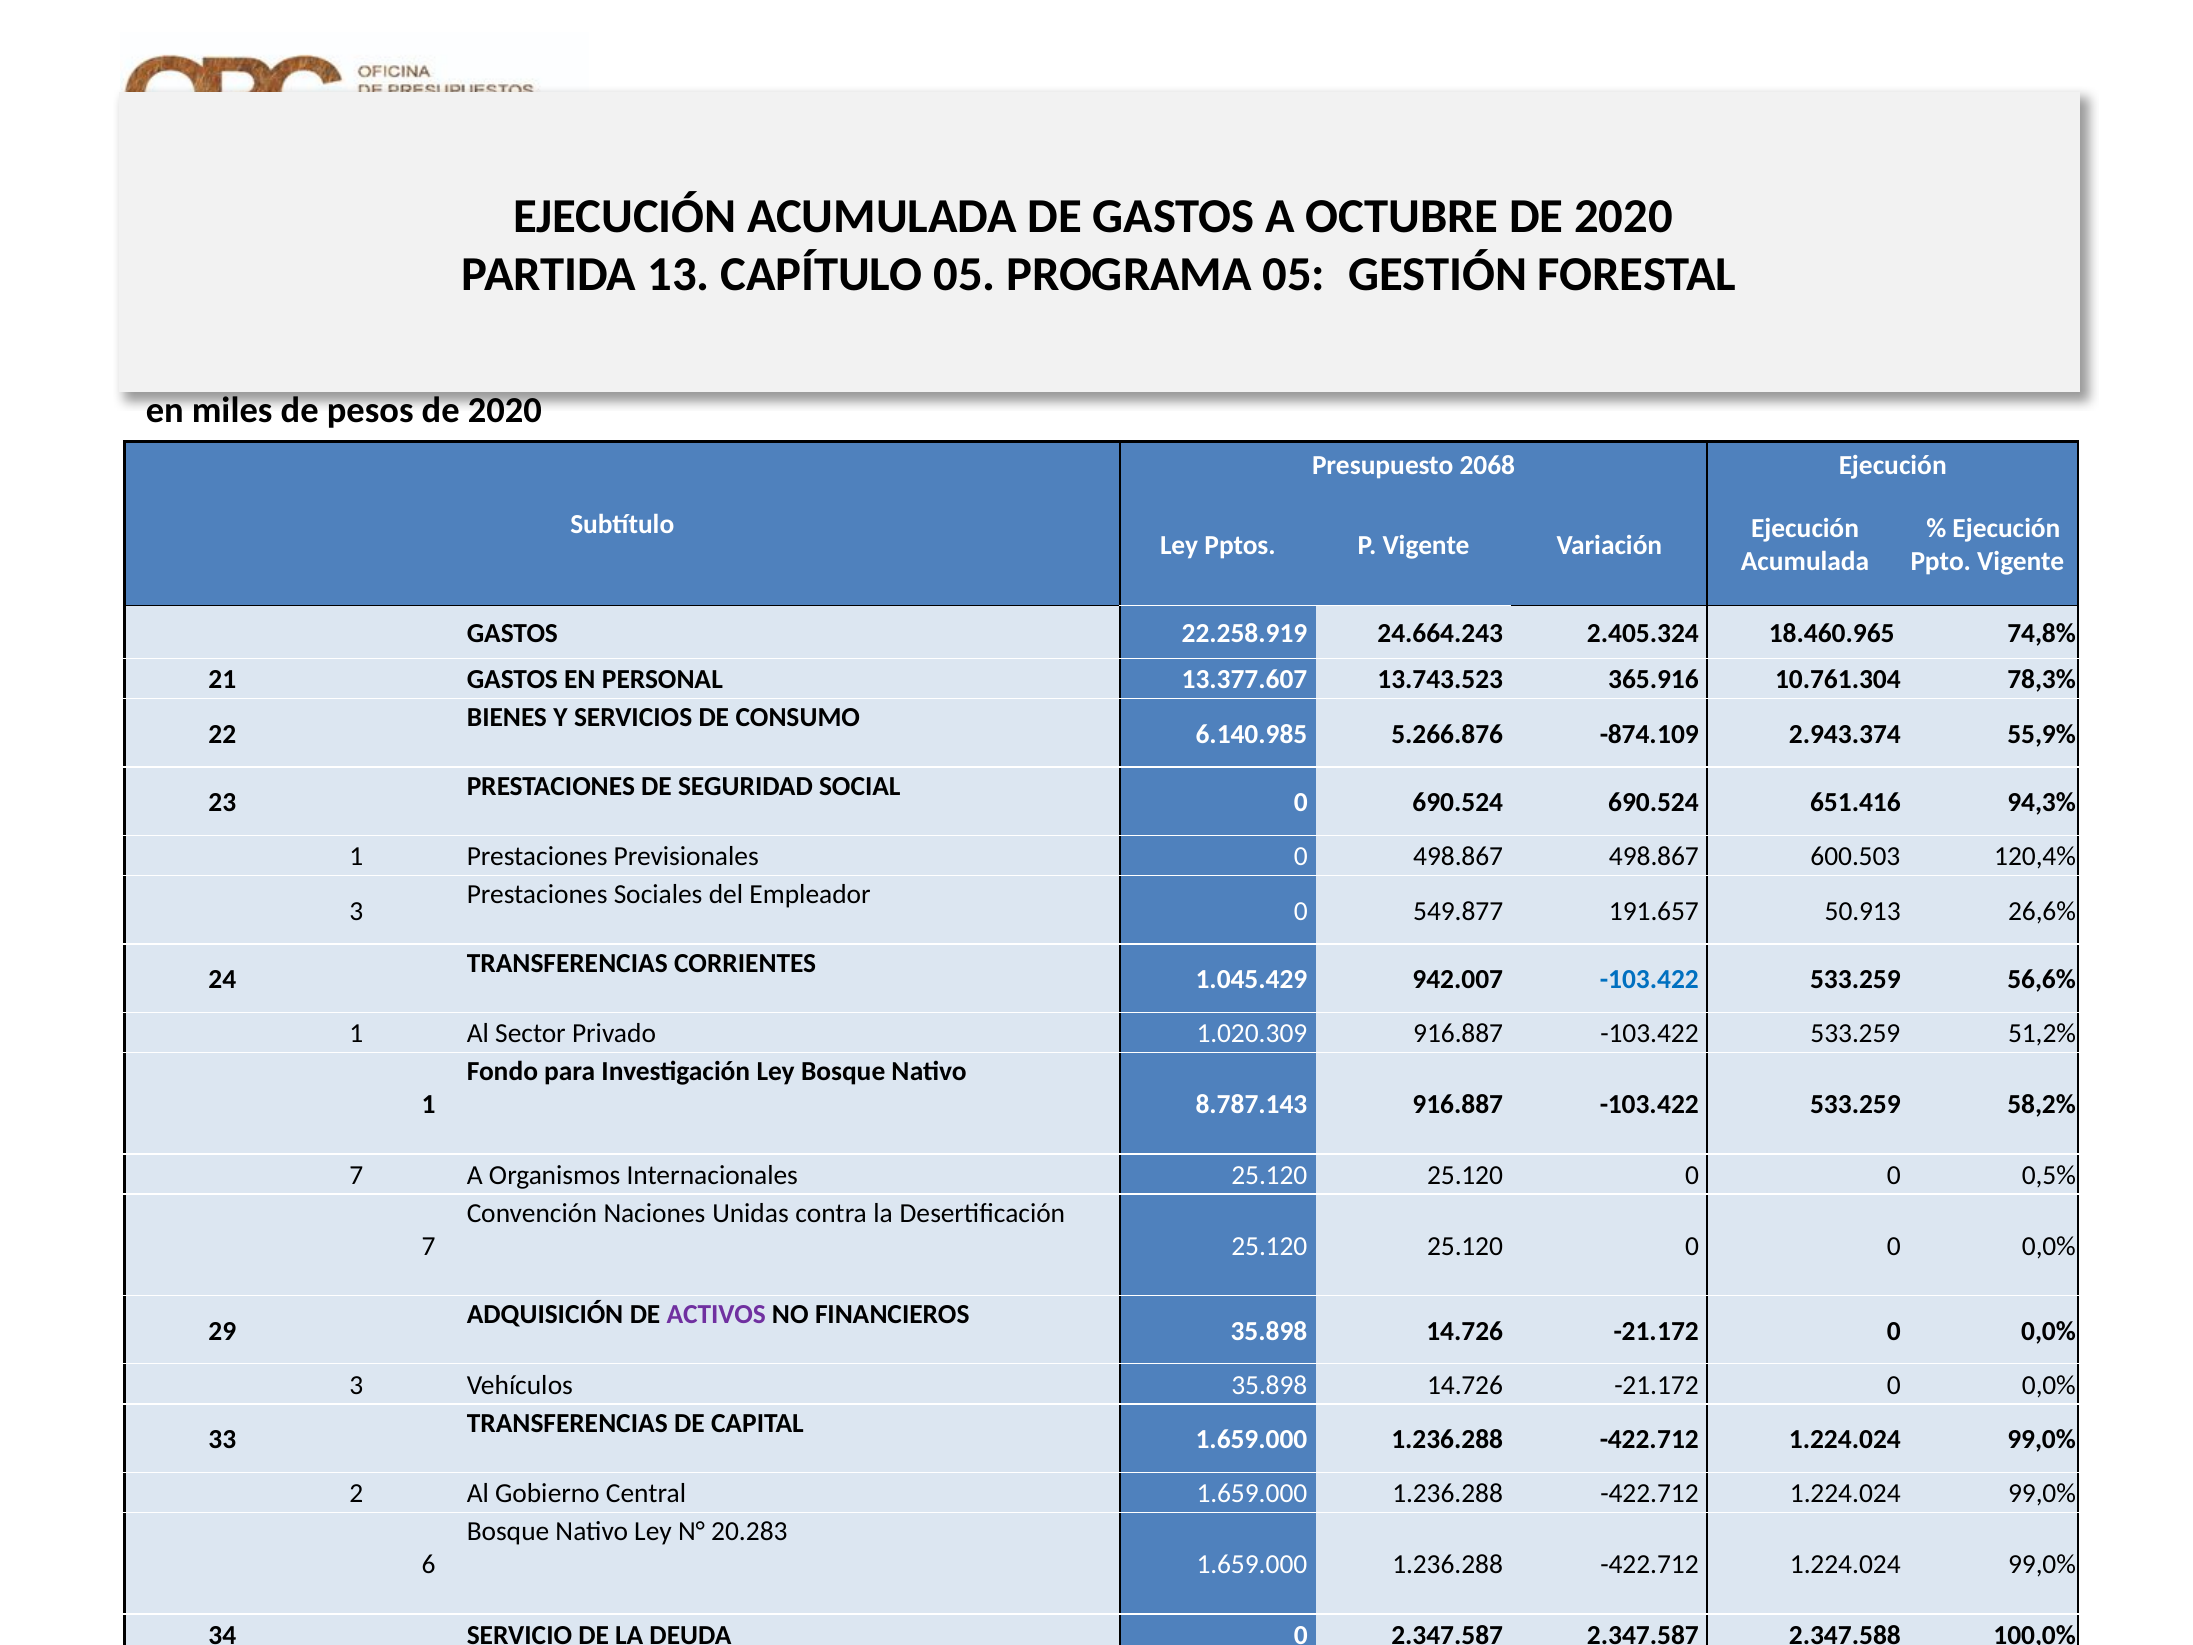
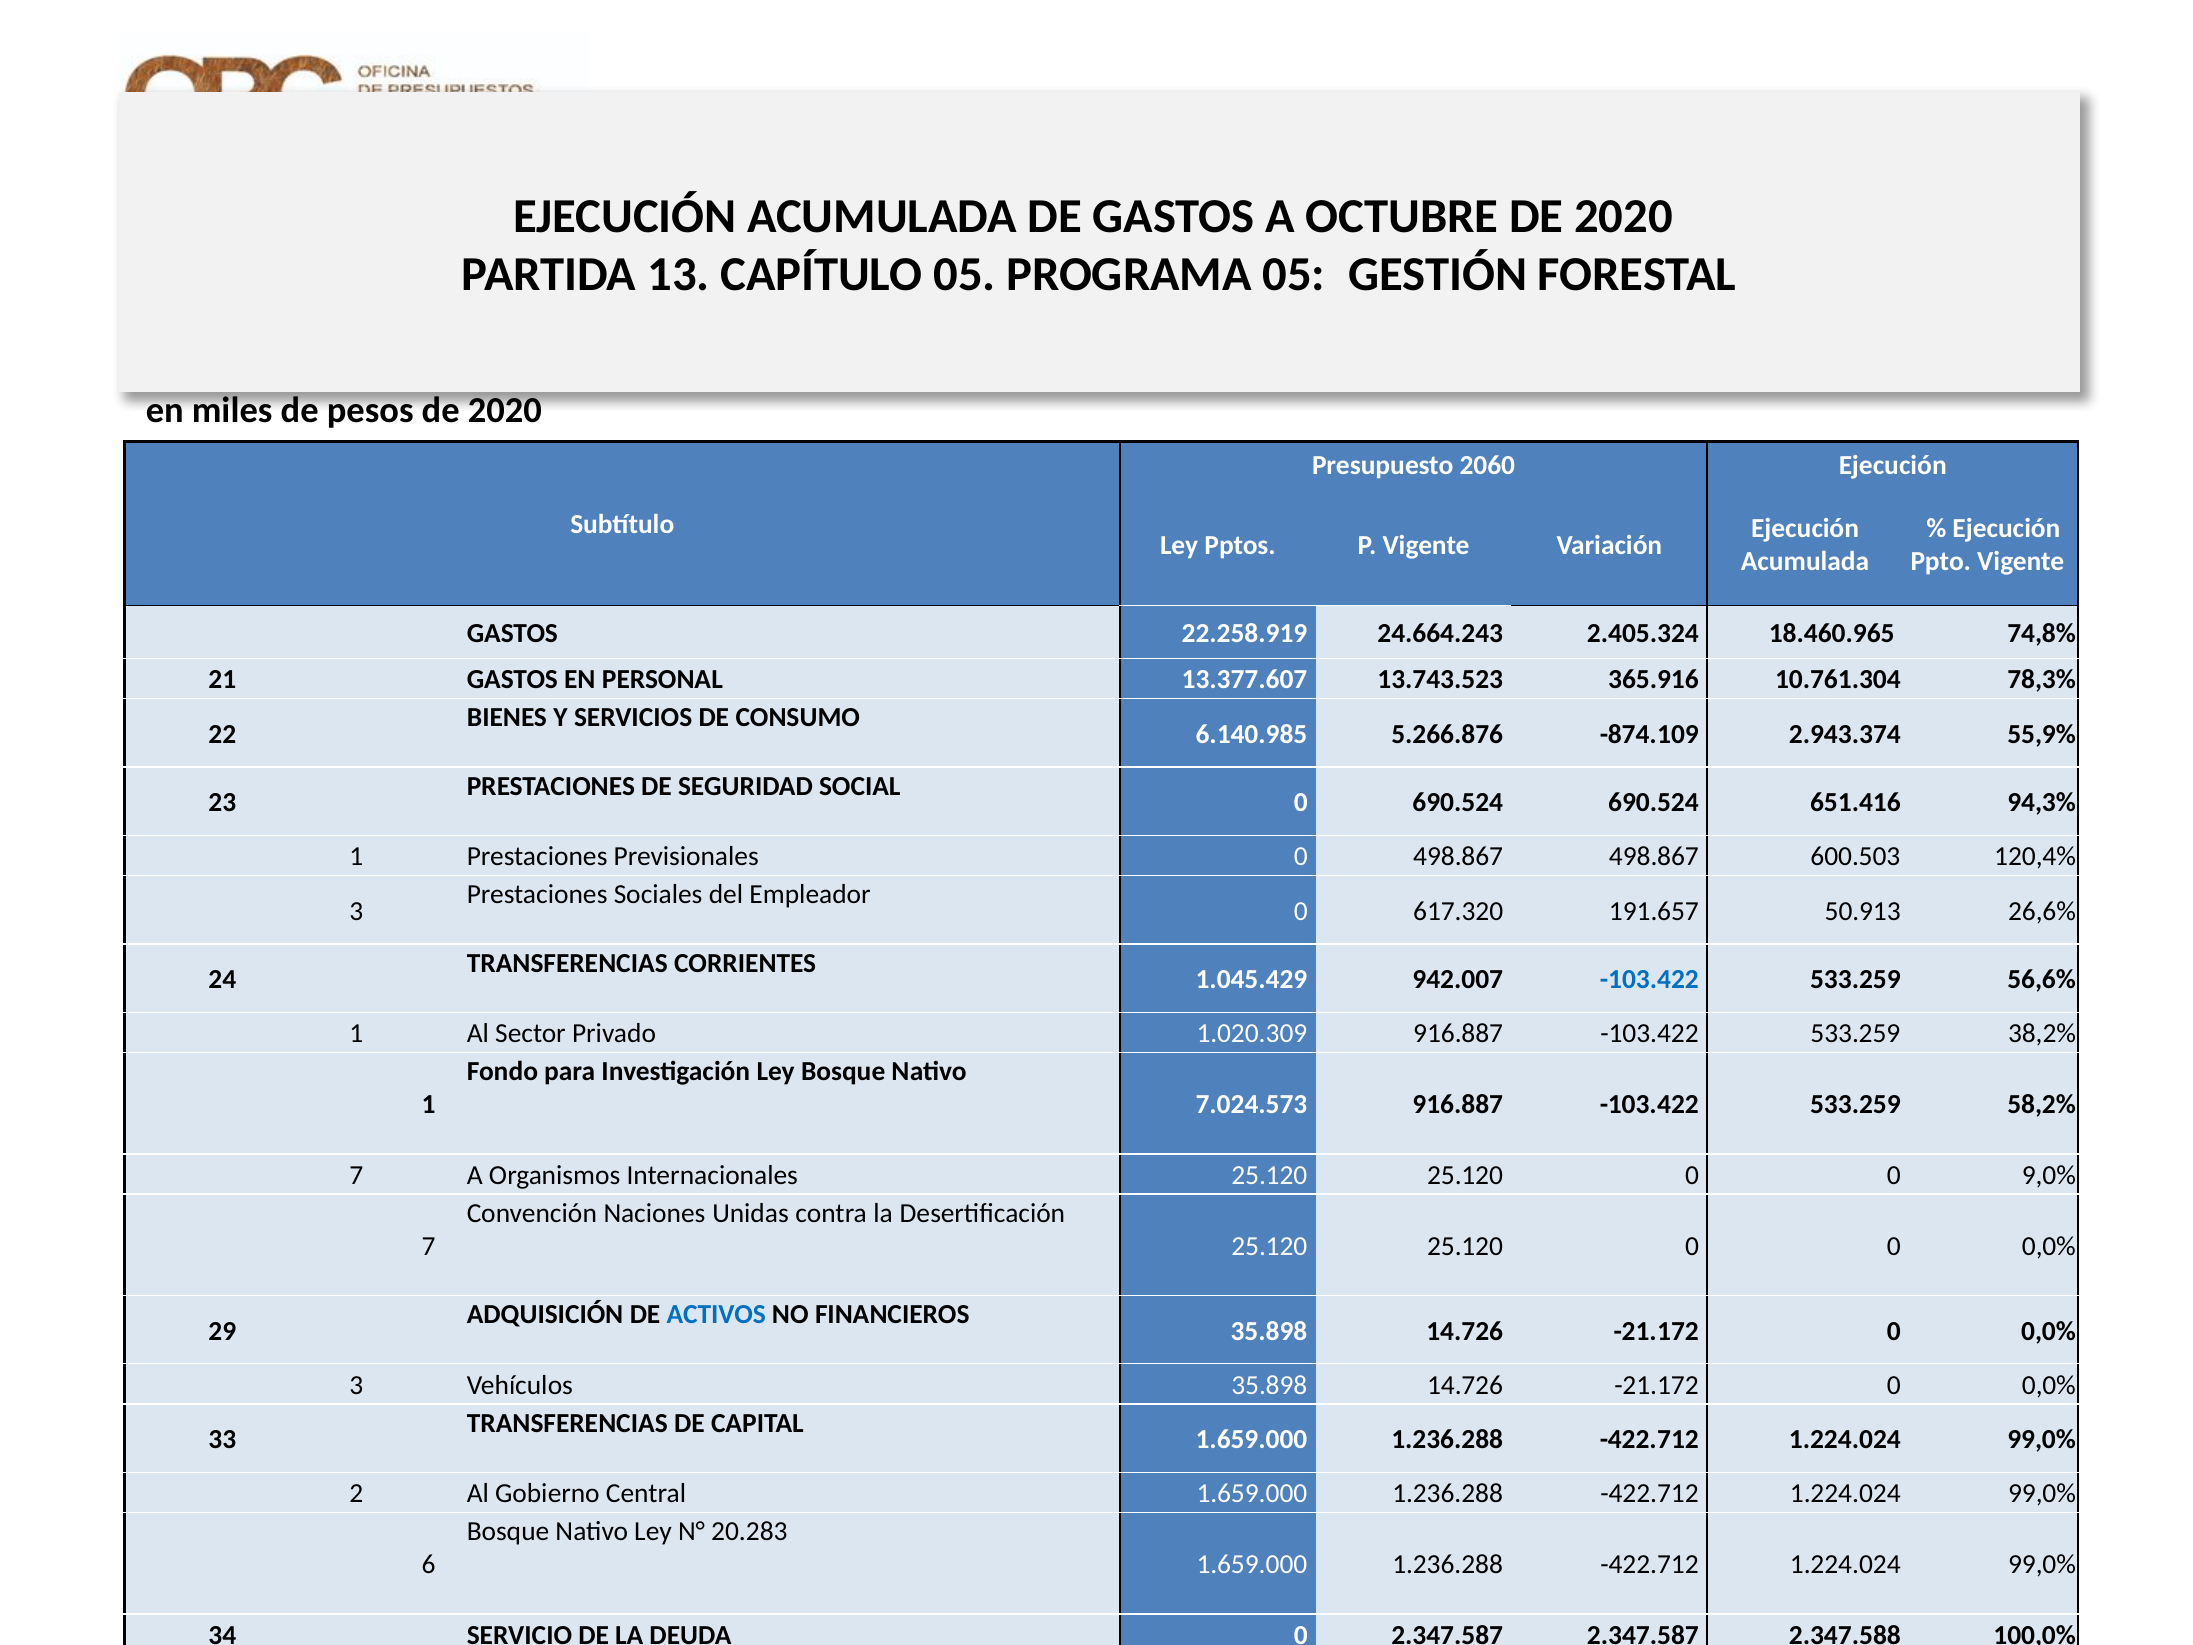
2068: 2068 -> 2060
549.877: 549.877 -> 617.320
51,2%: 51,2% -> 38,2%
8.787.143: 8.787.143 -> 7.024.573
0,5%: 0,5% -> 9,0%
ACTIVOS colour: purple -> blue
